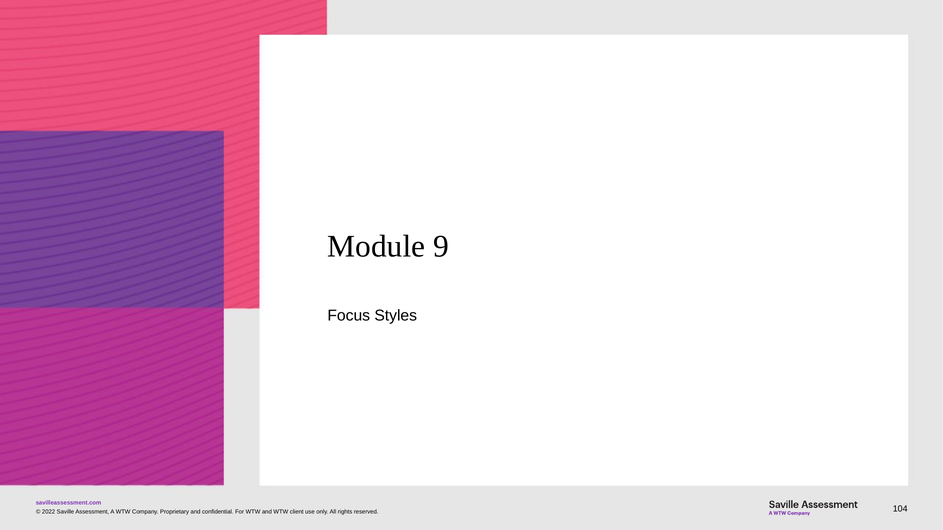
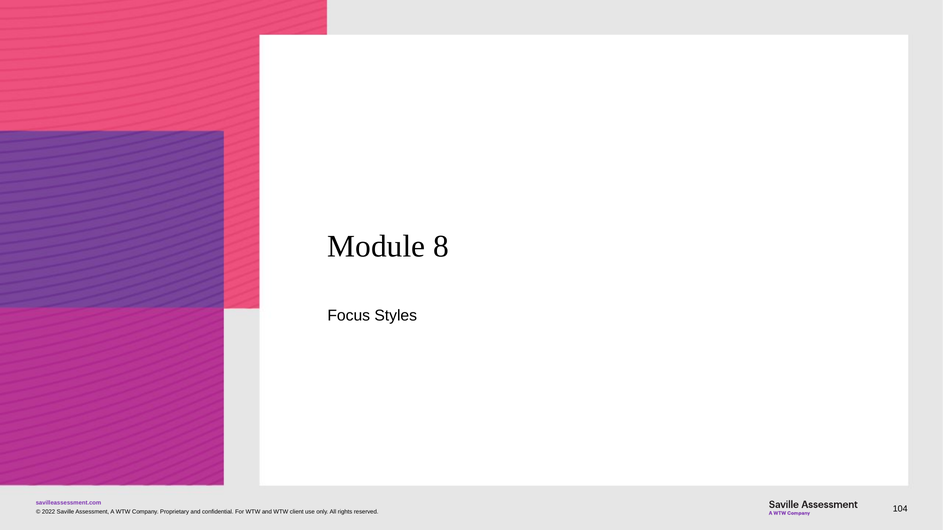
9: 9 -> 8
